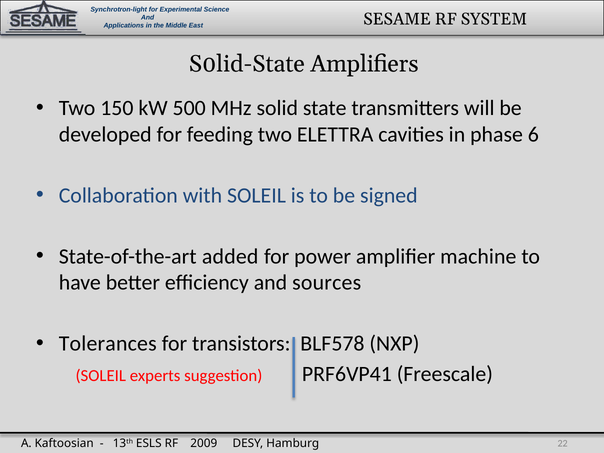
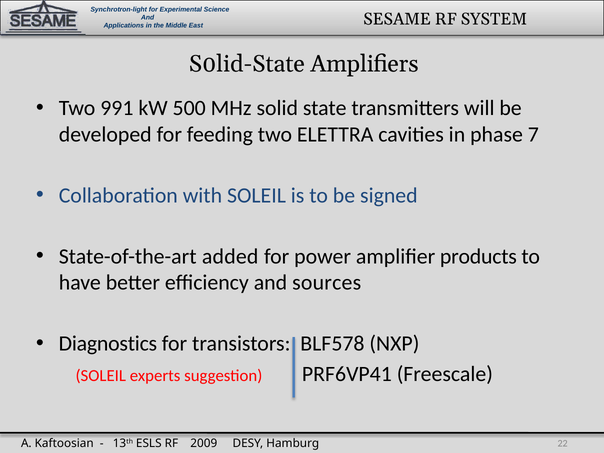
150: 150 -> 991
6: 6 -> 7
machine: machine -> products
Tolerances: Tolerances -> Diagnostics
